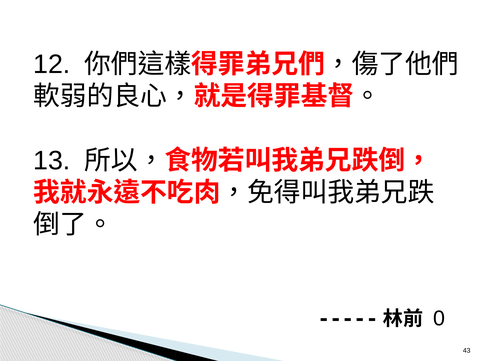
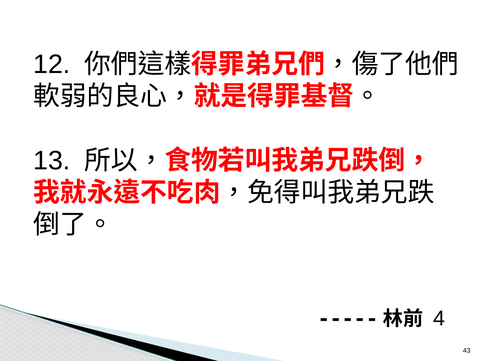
0: 0 -> 4
